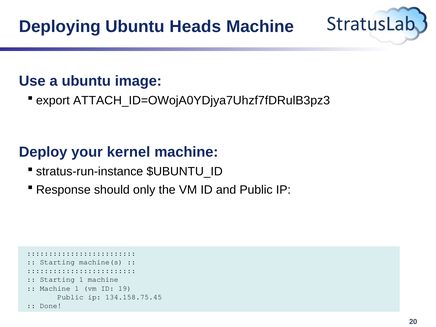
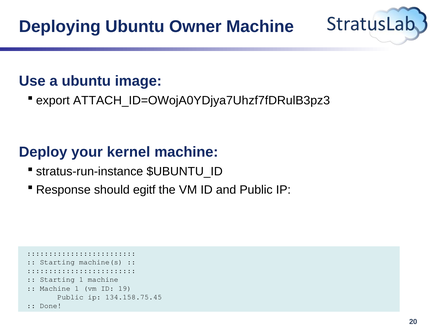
Heads: Heads -> Owner
only: only -> egitf
